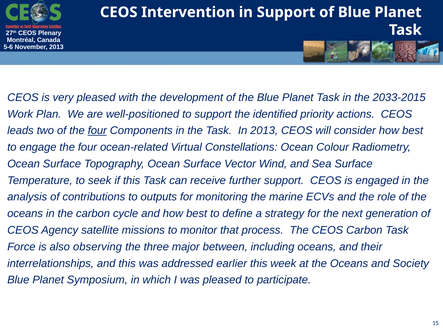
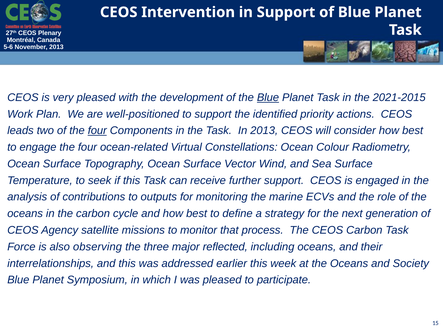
Blue at (268, 98) underline: none -> present
2033-2015: 2033-2015 -> 2021-2015
between: between -> reflected
